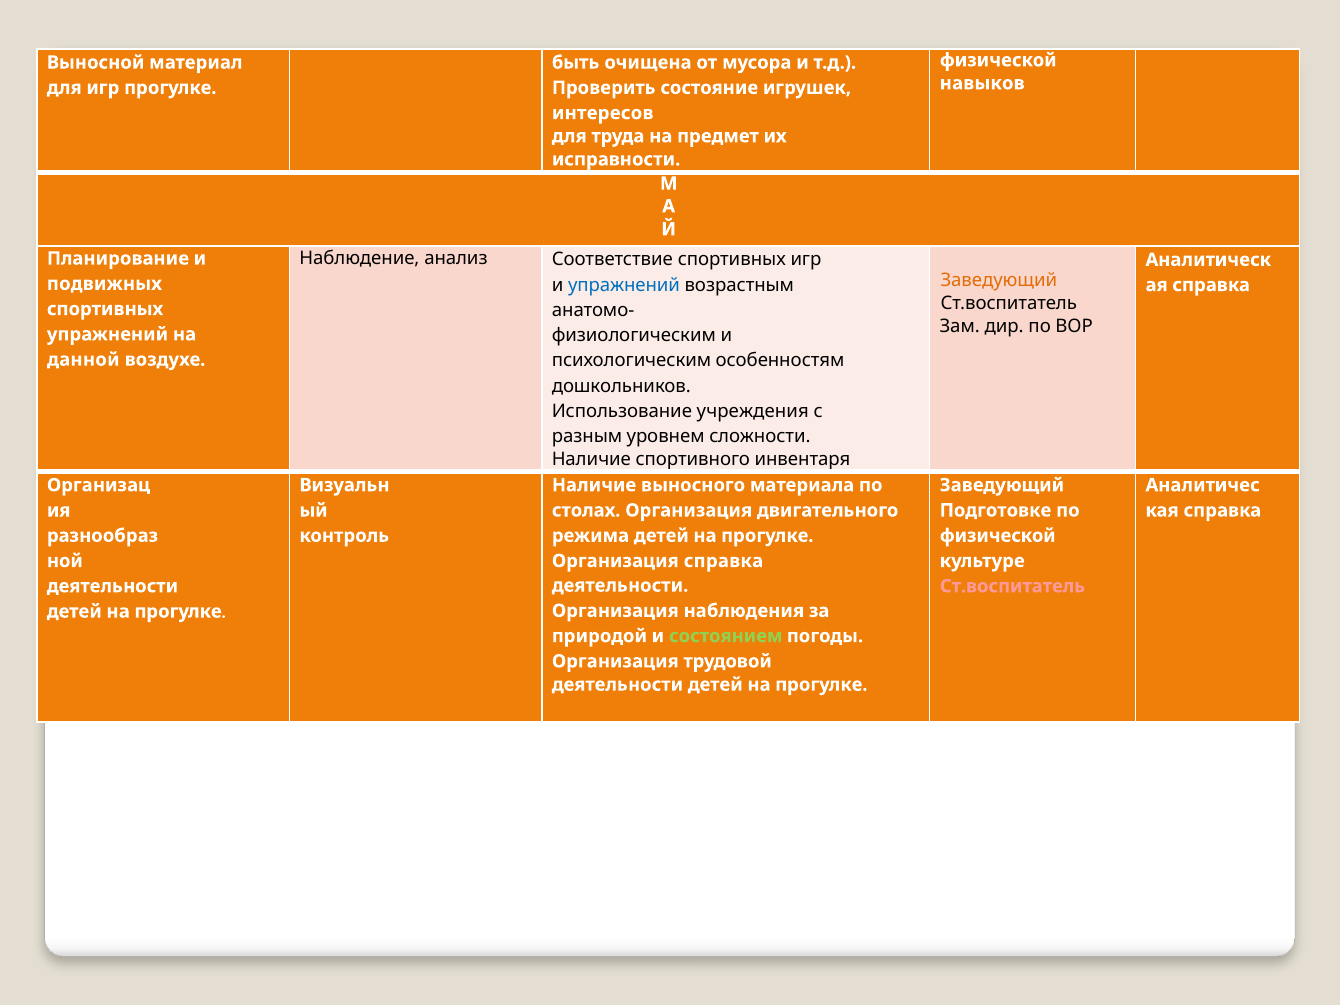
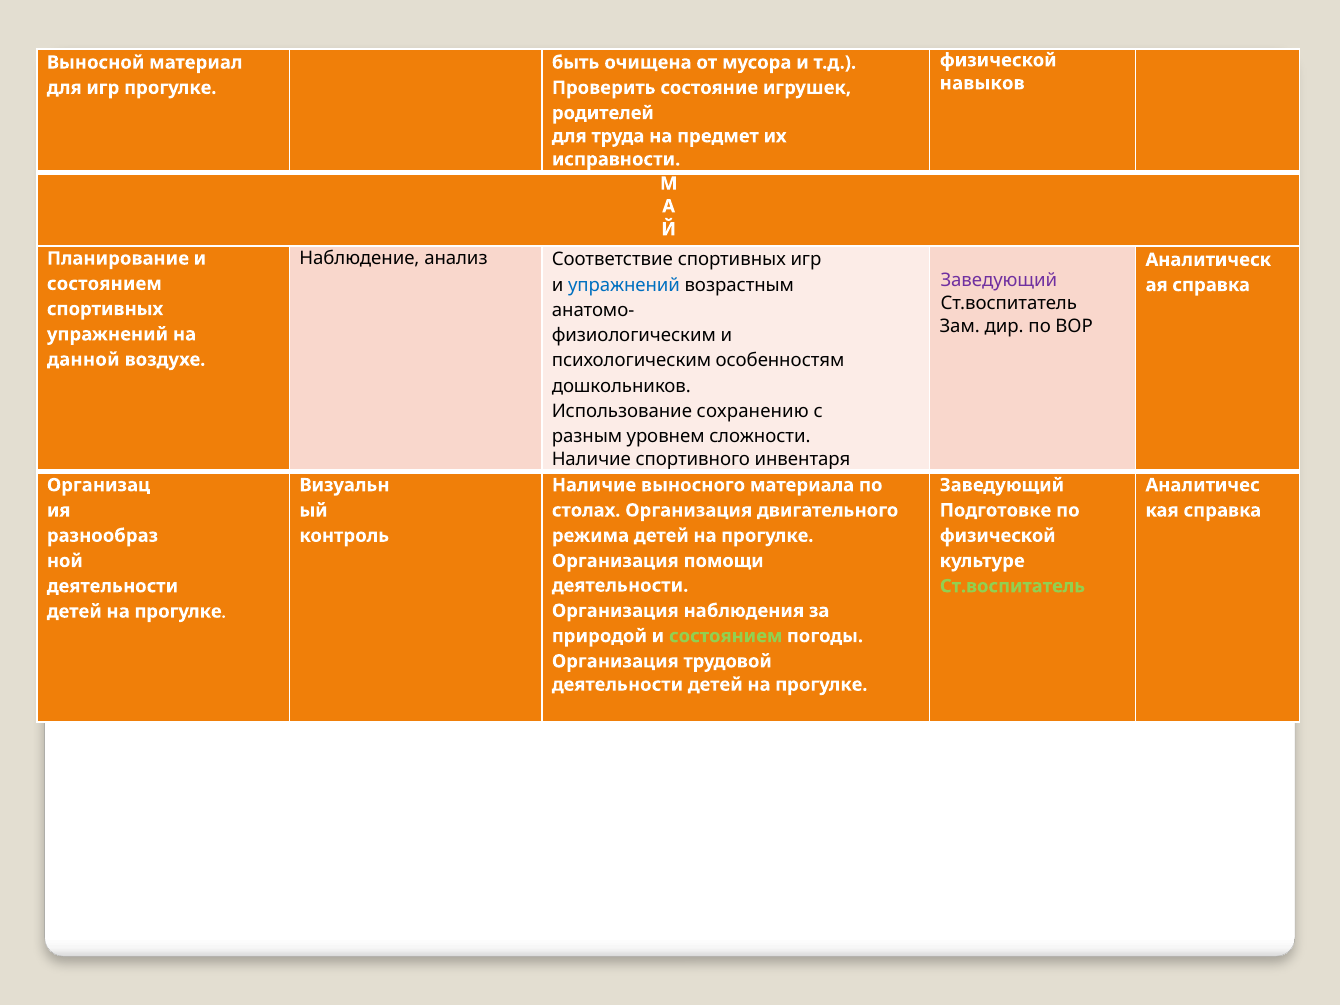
интересов: интересов -> родителей
Заведующий at (999, 280) colour: orange -> purple
подвижных at (104, 284): подвижных -> состоянием
учреждения: учреждения -> сохранению
Организация справка: справка -> помощи
Ст.воспитатель at (1012, 586) colour: pink -> light green
